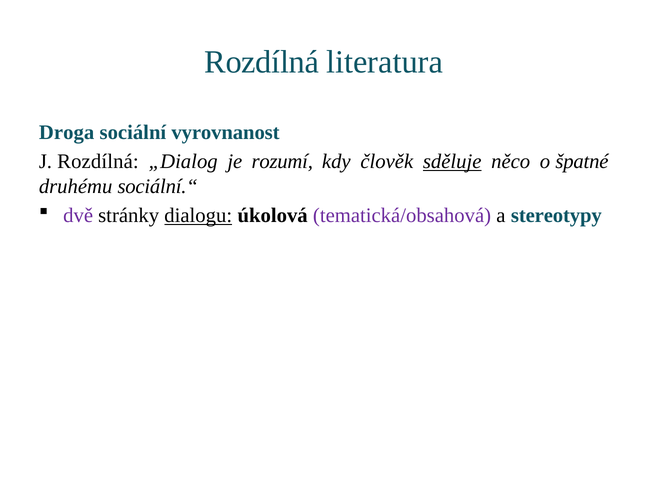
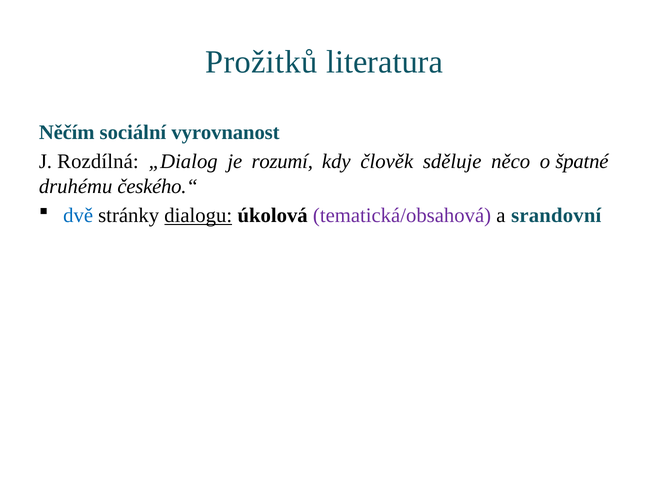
Rozdílná at (262, 62): Rozdílná -> Prožitků
Droga: Droga -> Něčím
sděluje underline: present -> none
sociální.“: sociální.“ -> českého.“
dvě colour: purple -> blue
stereotypy: stereotypy -> srandovní
